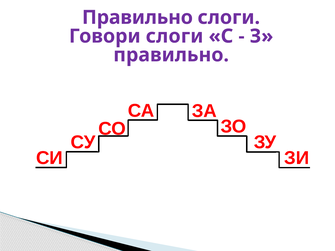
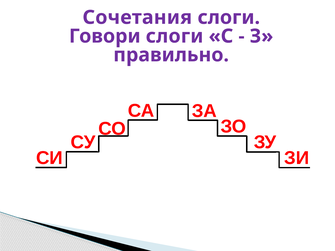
Правильно at (137, 17): Правильно -> Сочетания
